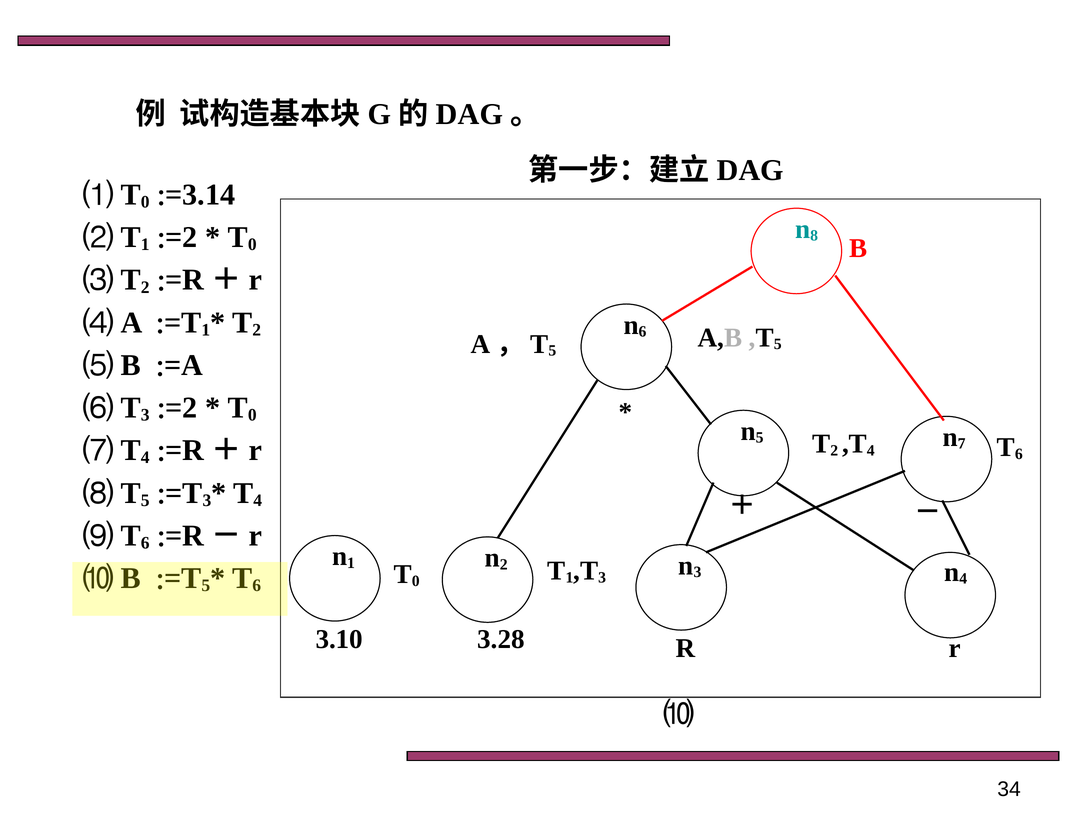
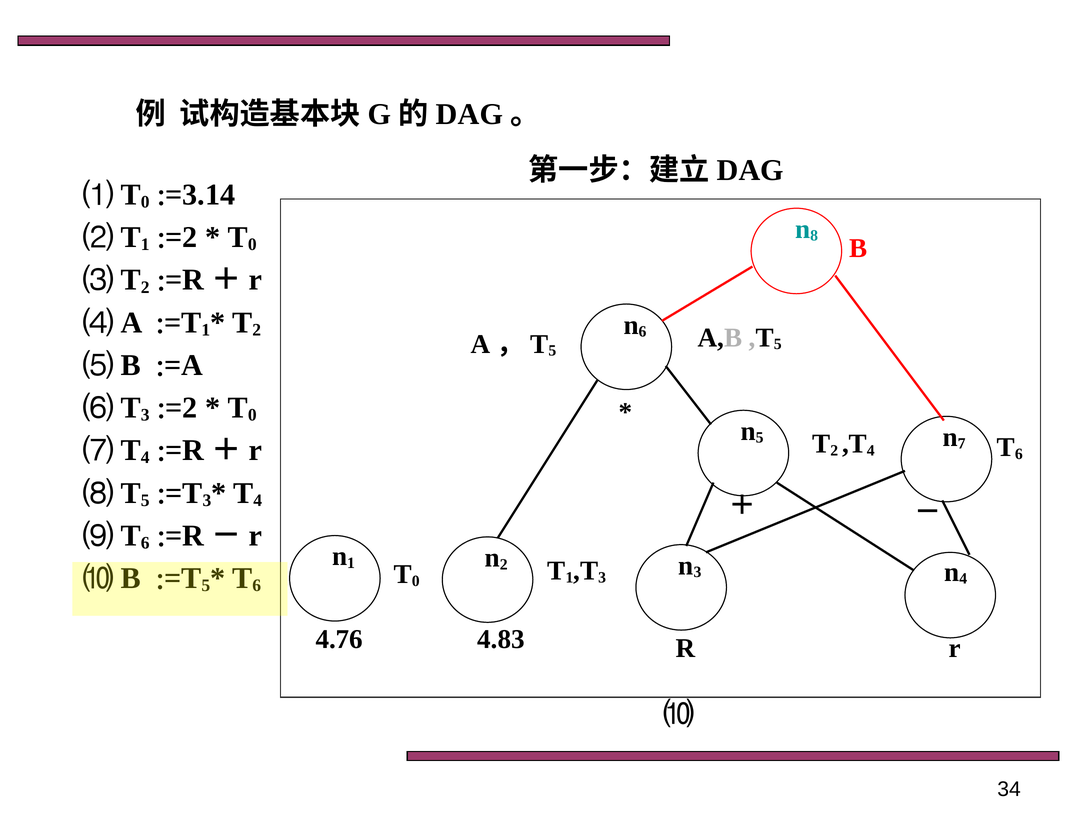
3.10: 3.10 -> 4.76
3.28: 3.28 -> 4.83
